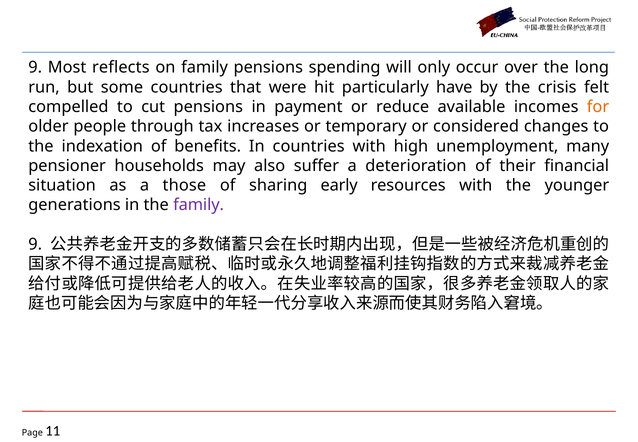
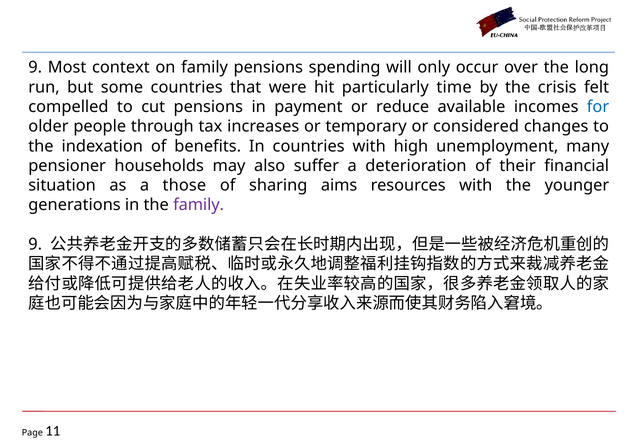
reflects: reflects -> context
have: have -> time
for colour: orange -> blue
early: early -> aims
